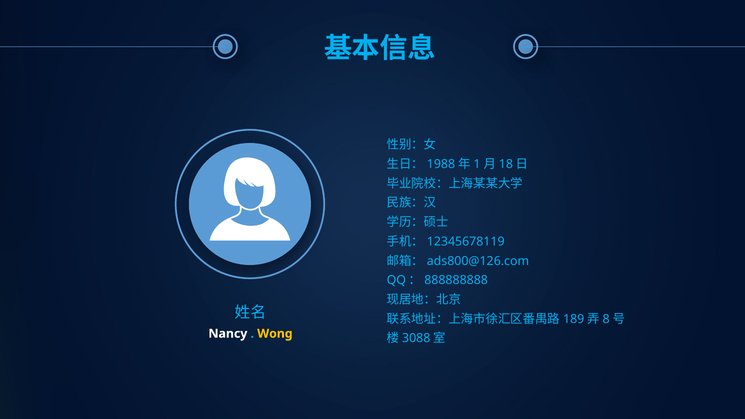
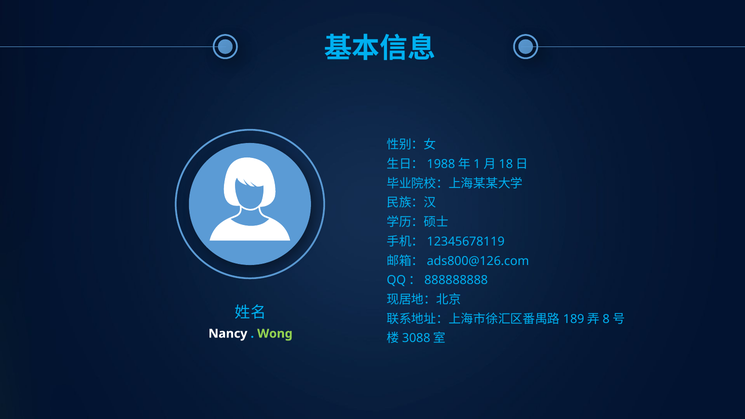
Wong colour: yellow -> light green
